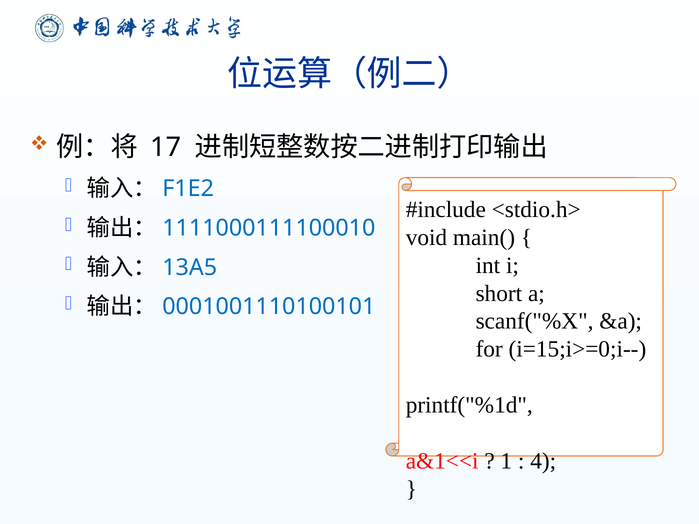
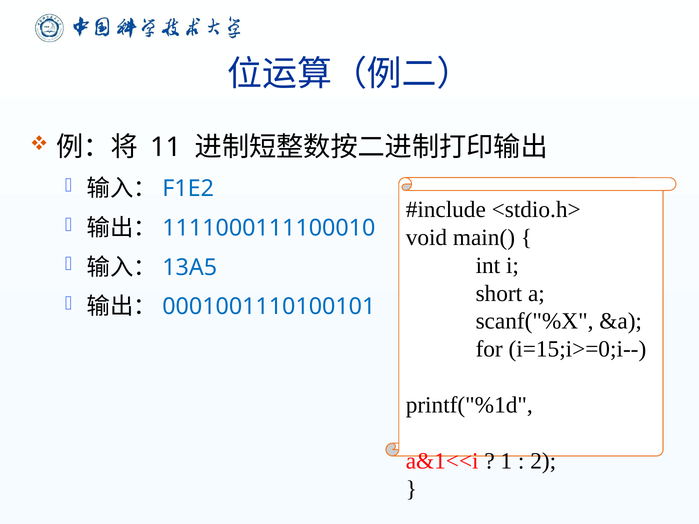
17: 17 -> 11
4: 4 -> 2
